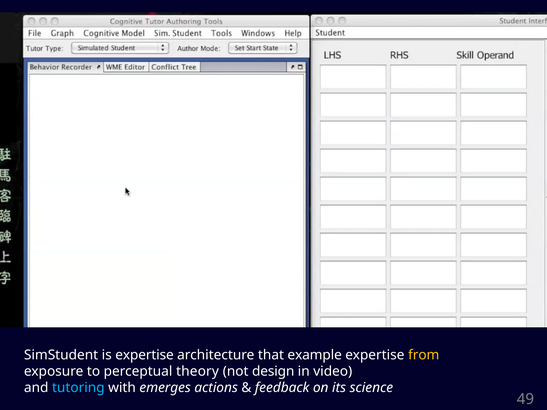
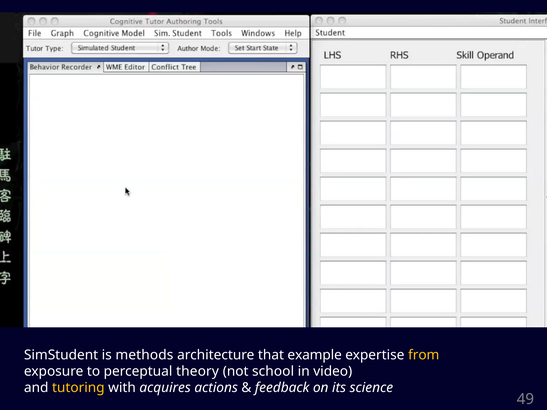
is expertise: expertise -> methods
design: design -> school
tutoring colour: light blue -> yellow
emerges: emerges -> acquires
